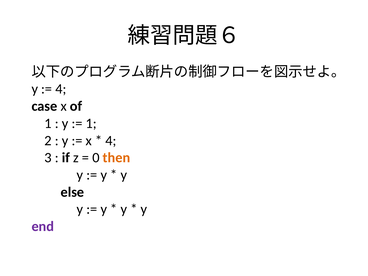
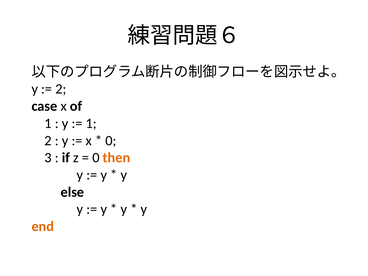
4 at (61, 89): 4 -> 2
4 at (111, 141): 4 -> 0
end colour: purple -> orange
